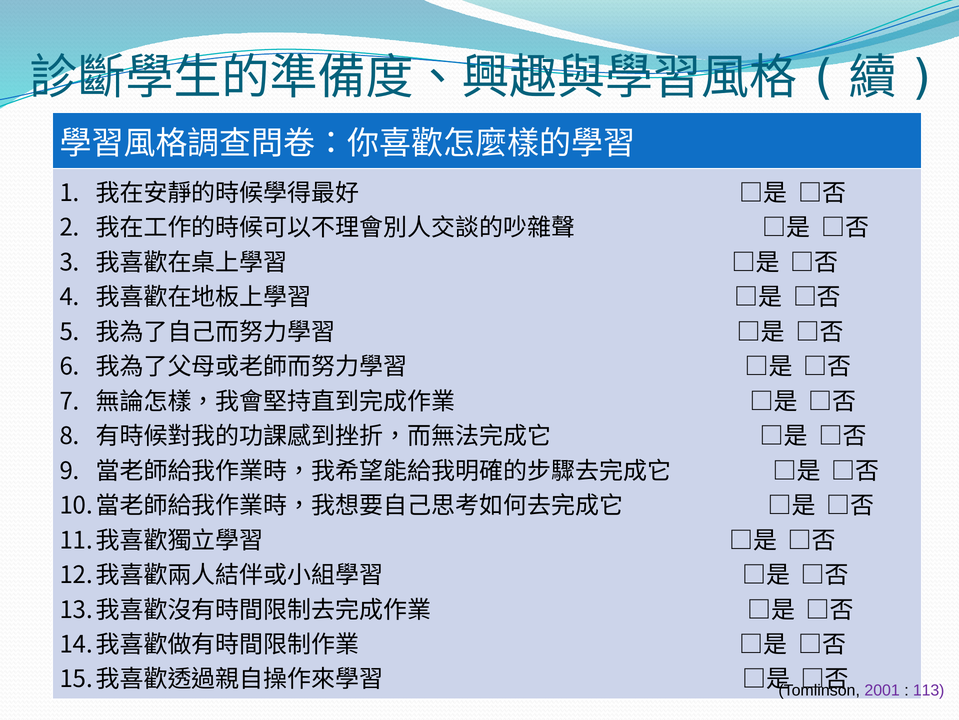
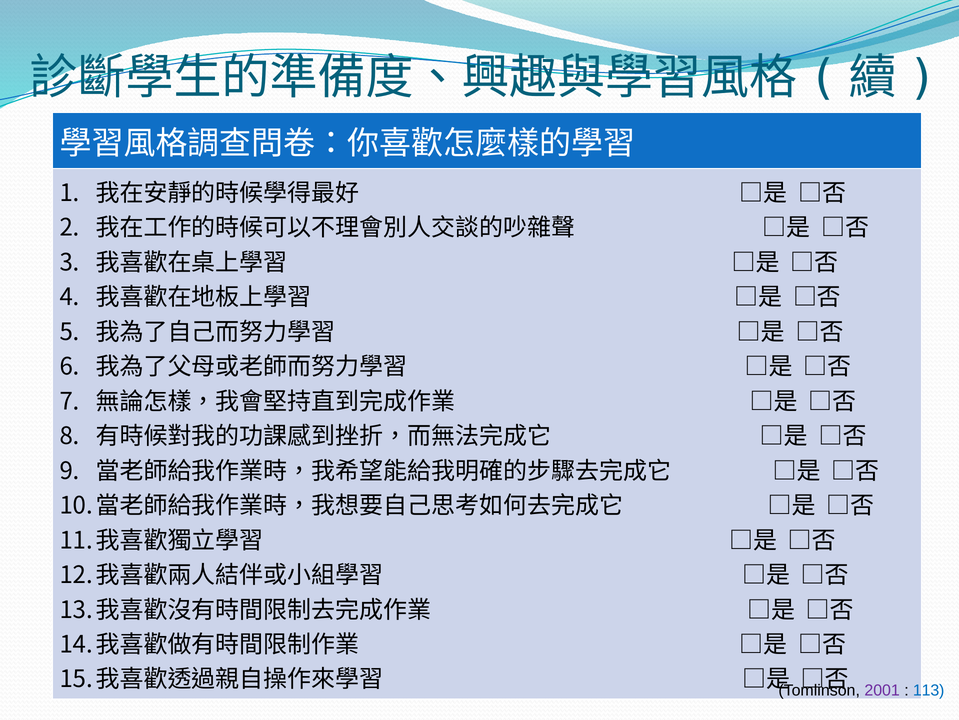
113 colour: purple -> blue
